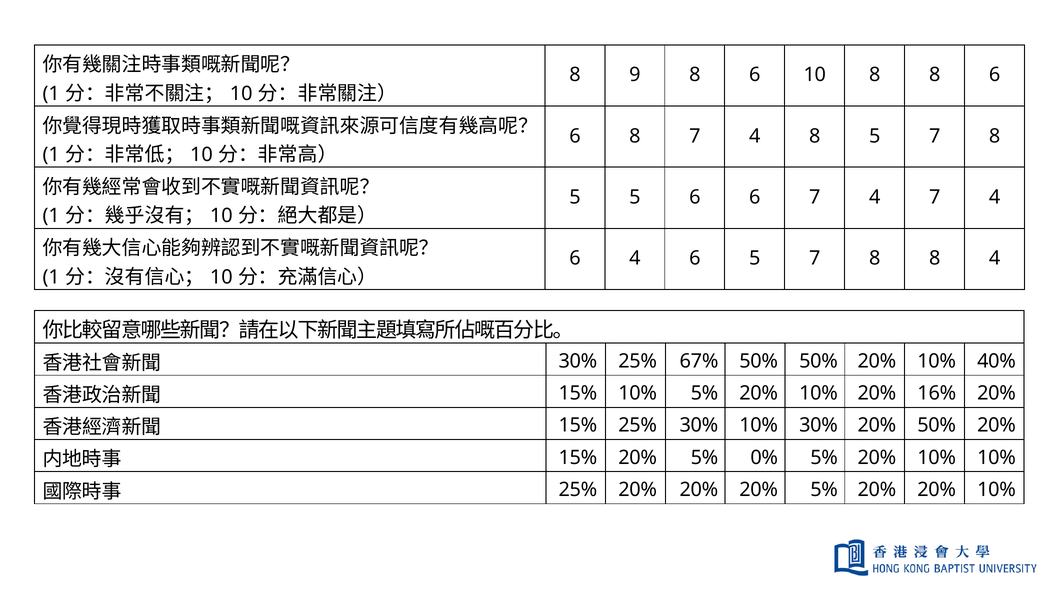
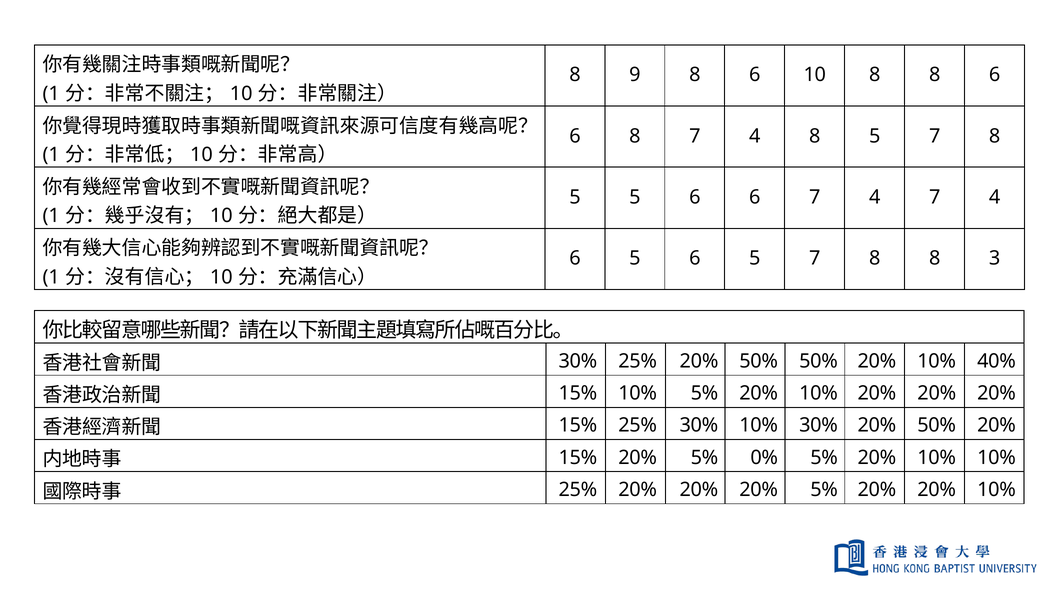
4 at (635, 258): 4 -> 5
8 4: 4 -> 3
30% 25% 67%: 67% -> 20%
10% 20% 16%: 16% -> 20%
